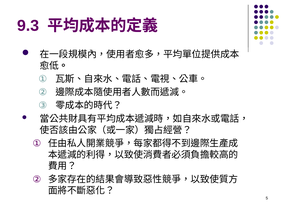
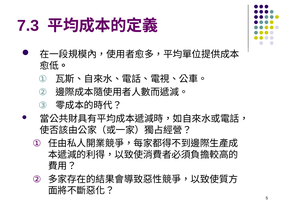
9.3: 9.3 -> 7.3
